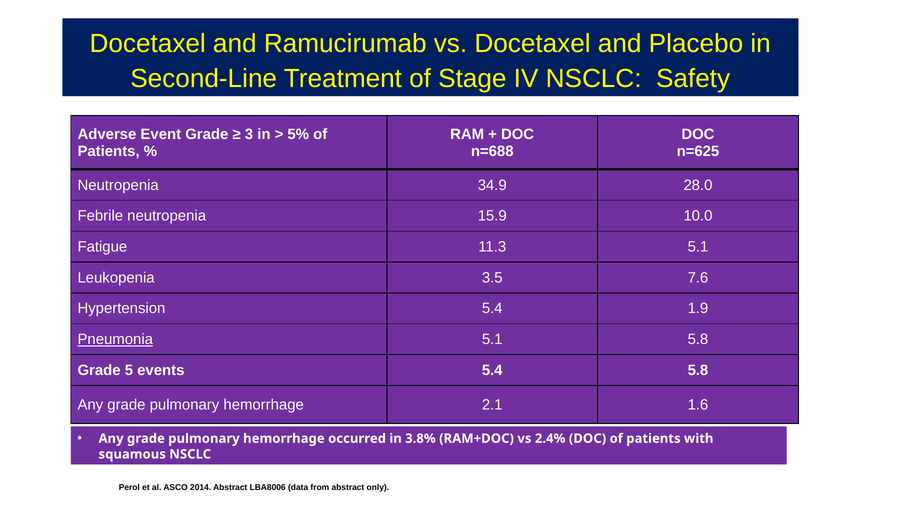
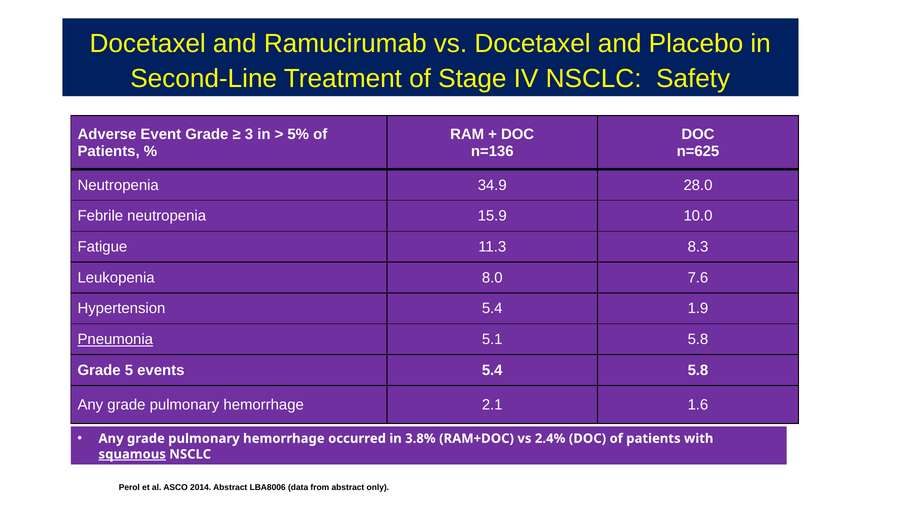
n=688: n=688 -> n=136
11.3 5.1: 5.1 -> 8.3
3.5: 3.5 -> 8.0
squamous underline: none -> present
